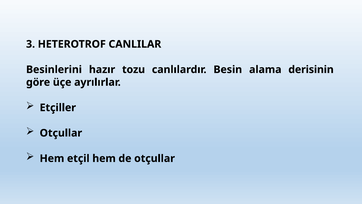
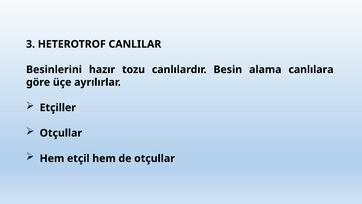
derisinin: derisinin -> canlılara
